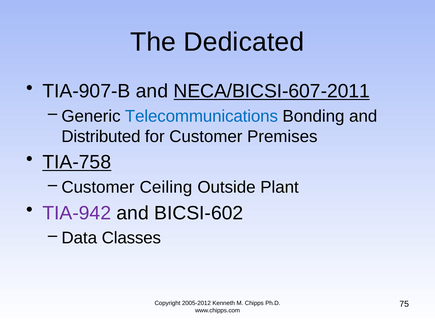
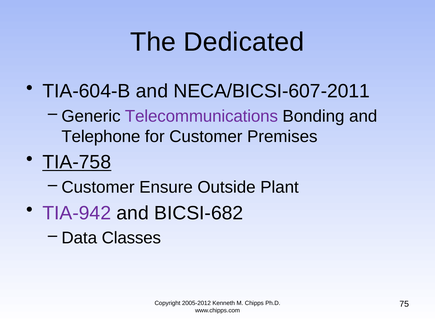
TIA-907-B: TIA-907-B -> TIA-604-B
NECA/BICSI-607-2011 underline: present -> none
Telecommunications colour: blue -> purple
Distributed: Distributed -> Telephone
Ceiling: Ceiling -> Ensure
BICSI-602: BICSI-602 -> BICSI-682
